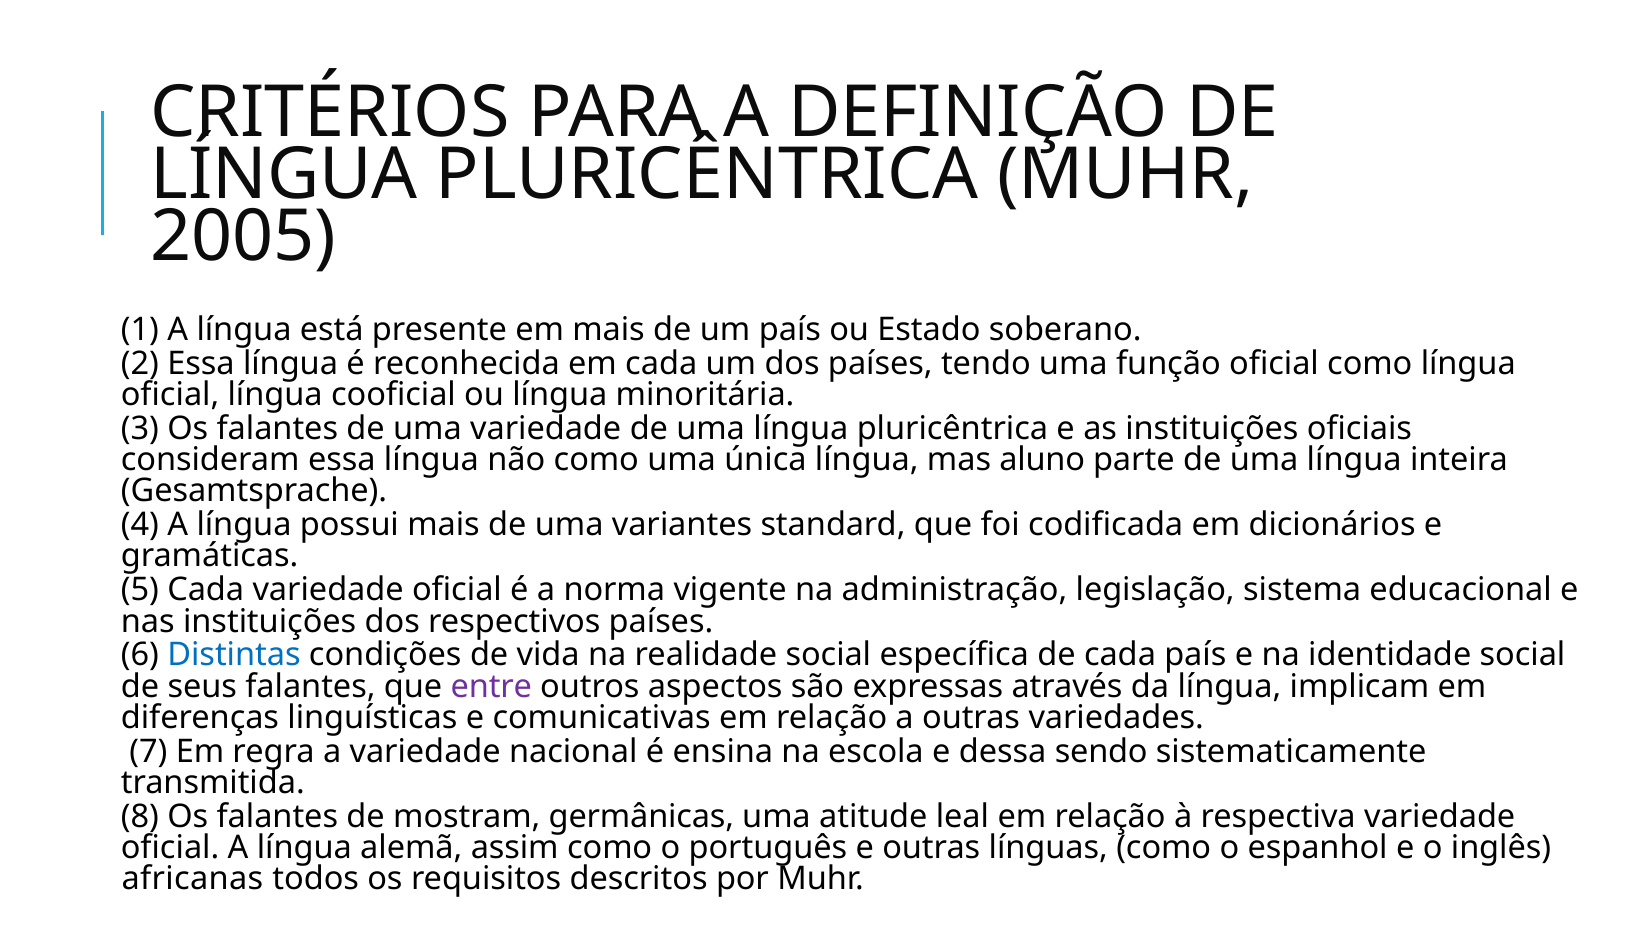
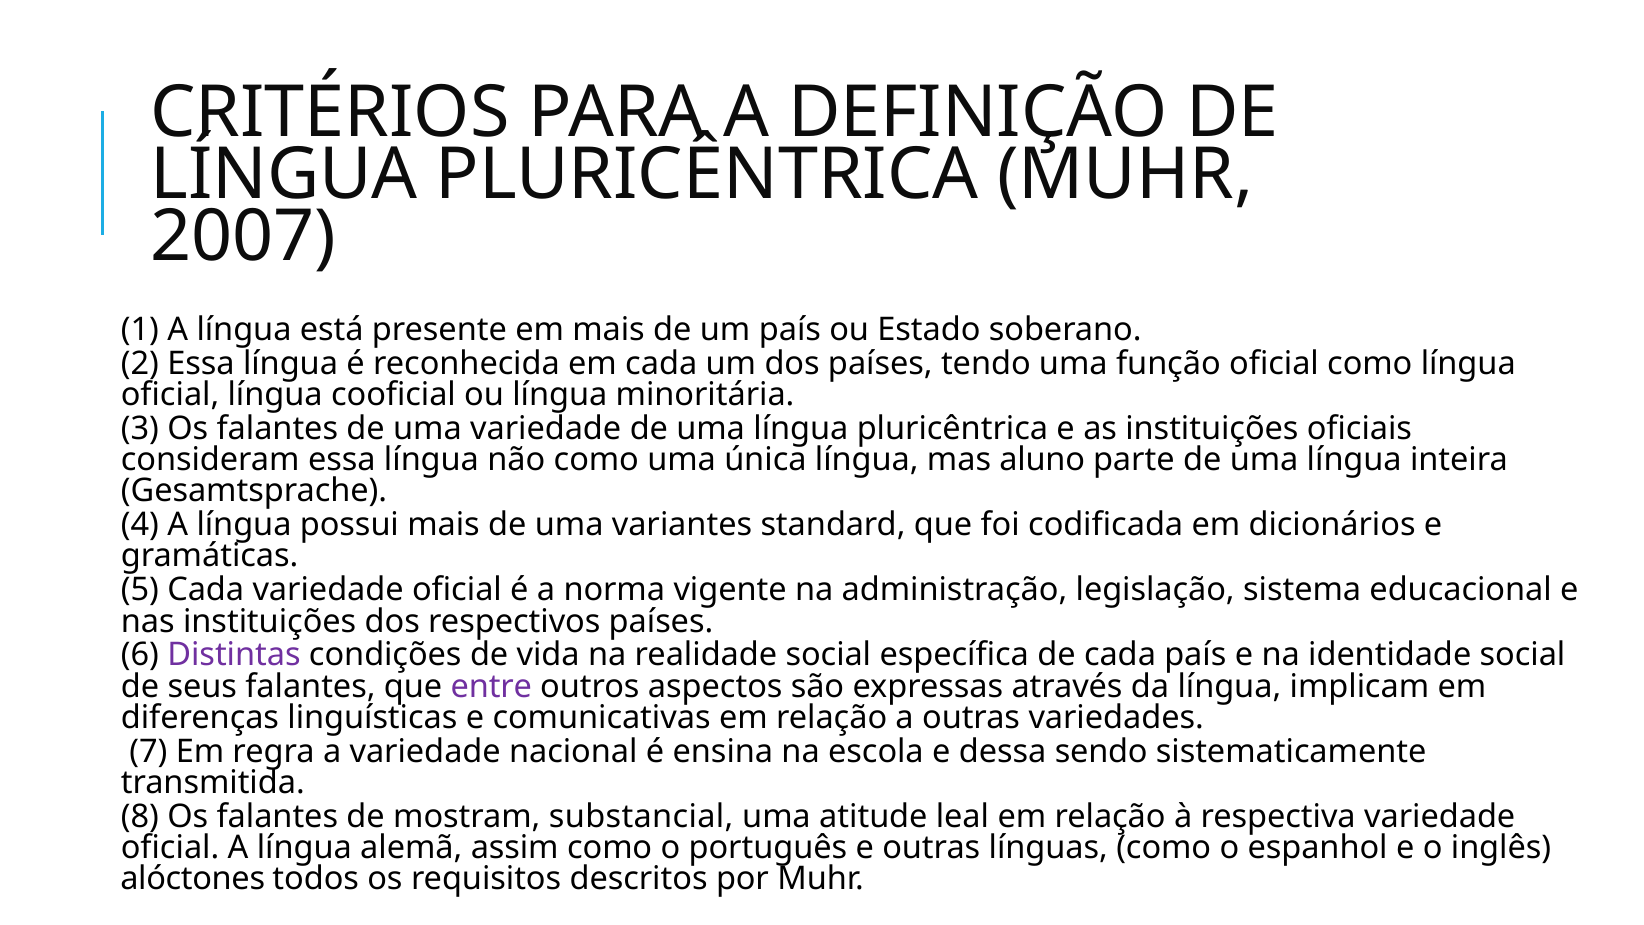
2005: 2005 -> 2007
Distintas colour: blue -> purple
germânicas: germânicas -> substancial
africanas: africanas -> alóctones
